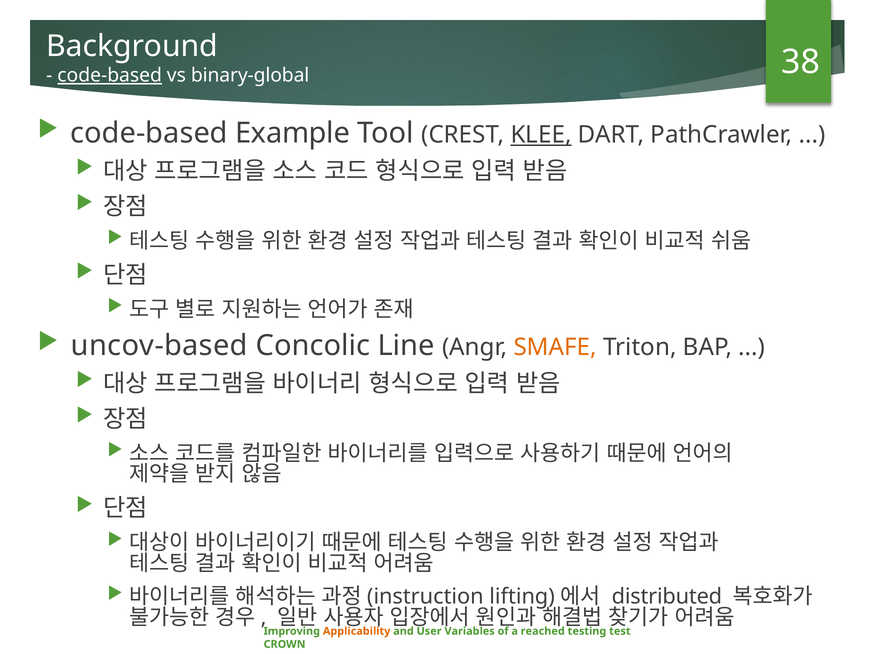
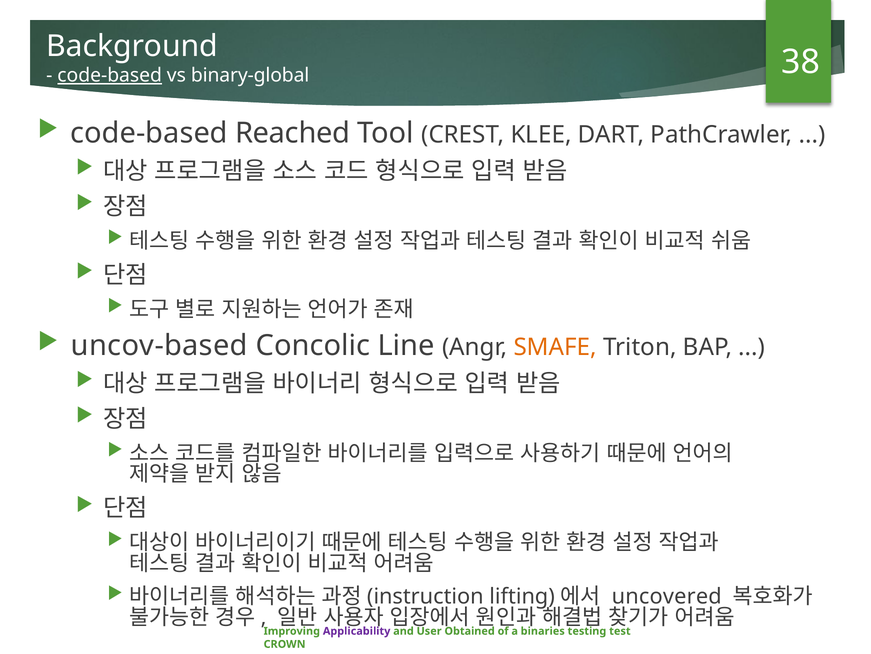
Example: Example -> Reached
KLEE underline: present -> none
distributed: distributed -> uncovered
Applicability colour: orange -> purple
Variables: Variables -> Obtained
reached: reached -> binaries
